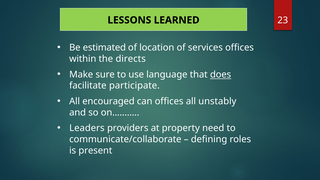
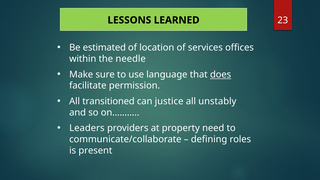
directs: directs -> needle
participate: participate -> permission
encouraged: encouraged -> transitioned
can offices: offices -> justice
